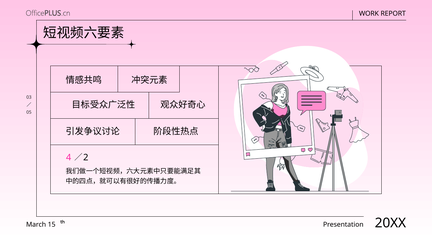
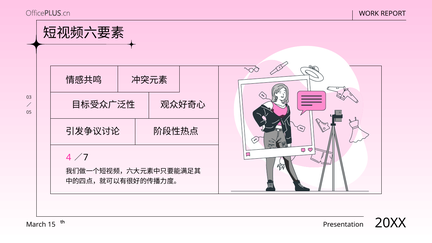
2: 2 -> 7
